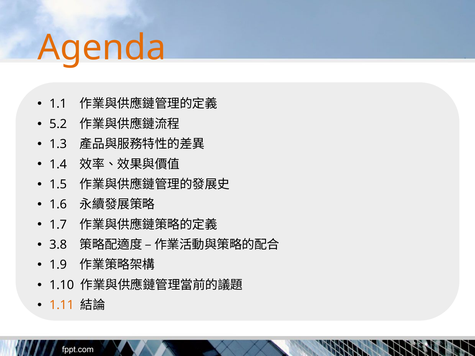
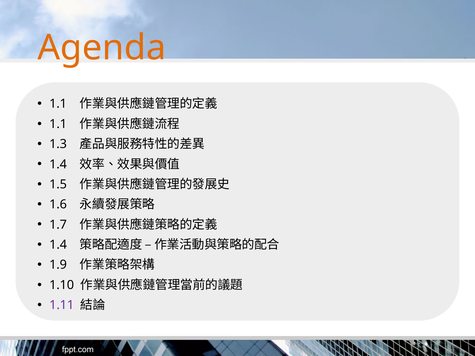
5.2 at (58, 124): 5.2 -> 1.1
3.8 at (58, 245): 3.8 -> 1.4
1.11 colour: orange -> purple
